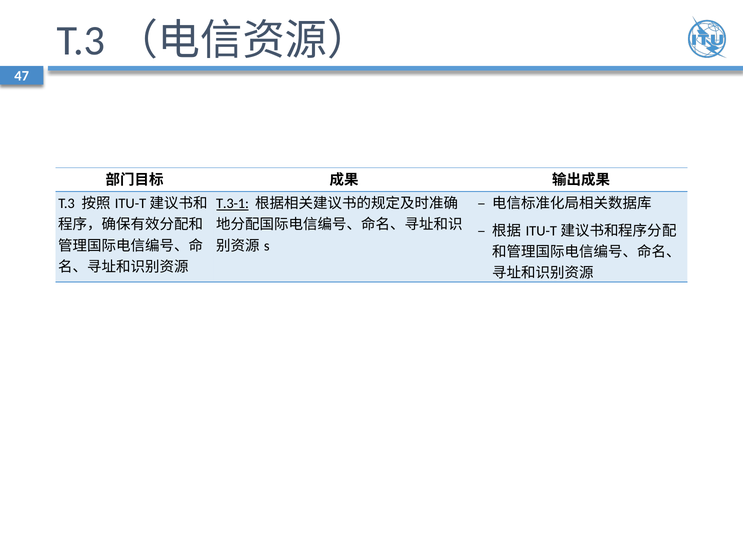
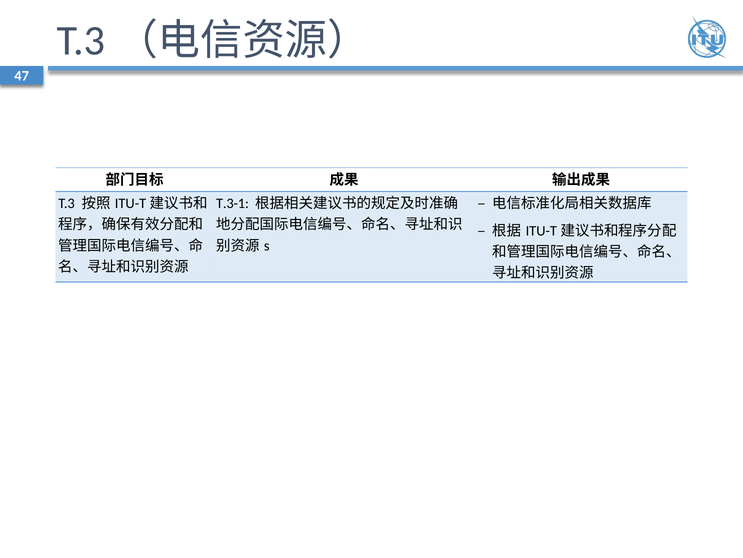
T.3-1 underline: present -> none
